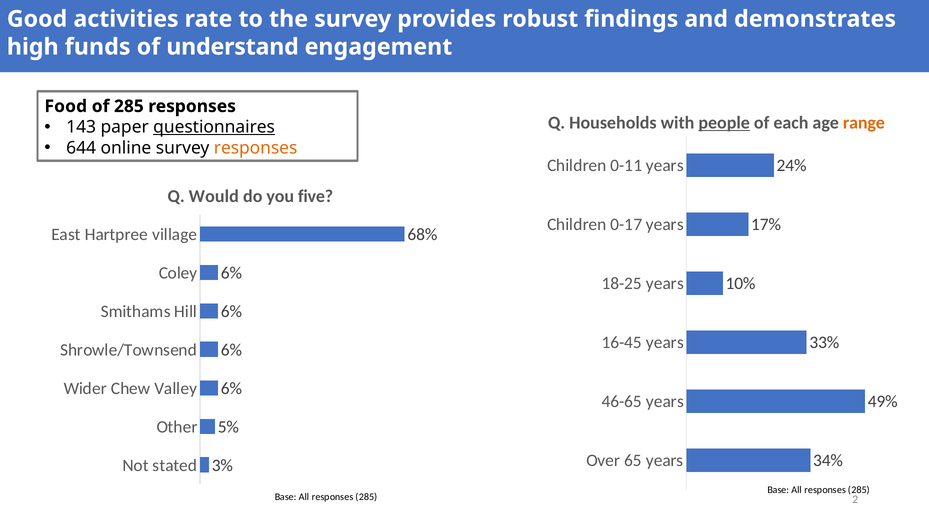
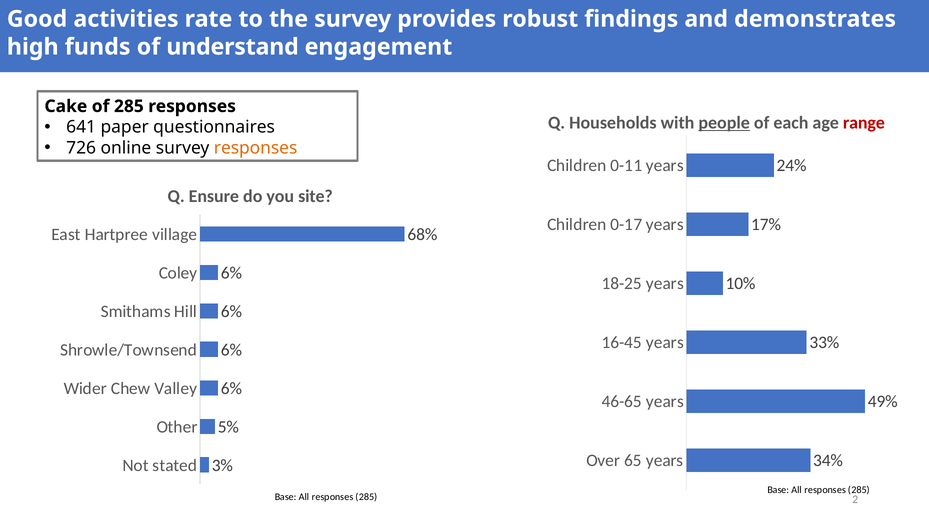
Food: Food -> Cake
range colour: orange -> red
143: 143 -> 641
questionnaires underline: present -> none
644: 644 -> 726
Would: Would -> Ensure
five: five -> site
